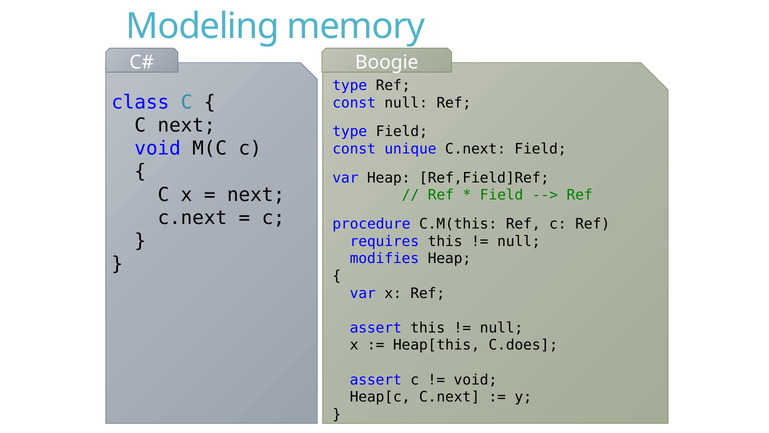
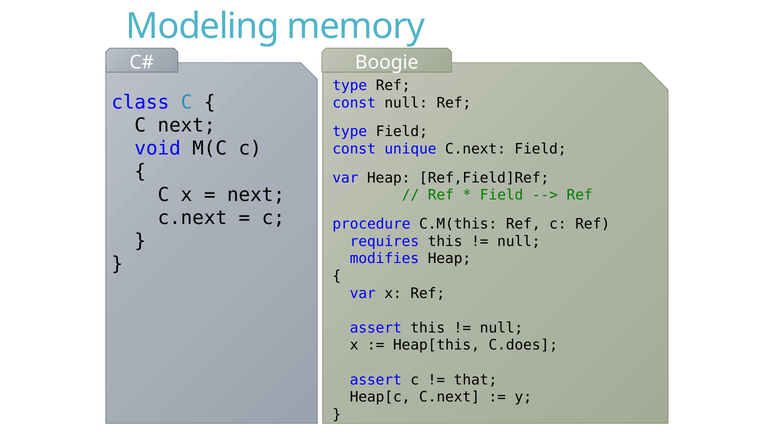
void at (475, 379): void -> that
